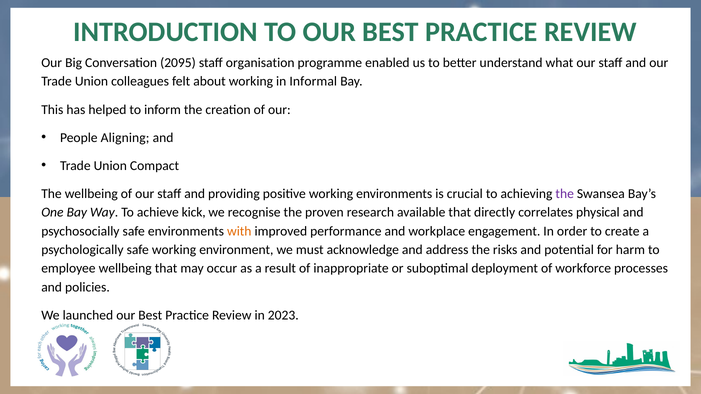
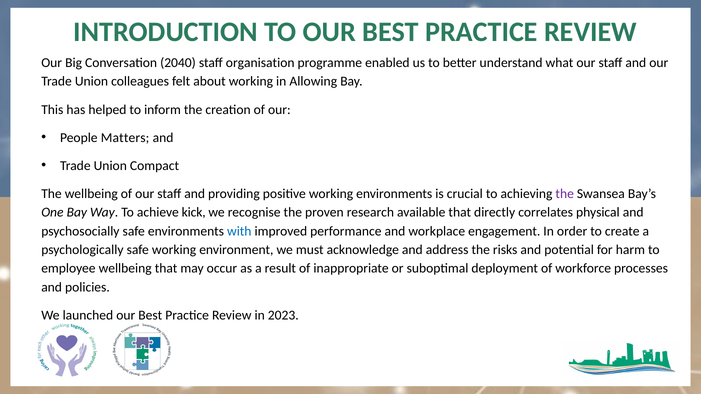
2095: 2095 -> 2040
Informal: Informal -> Allowing
Aligning: Aligning -> Matters
with colour: orange -> blue
